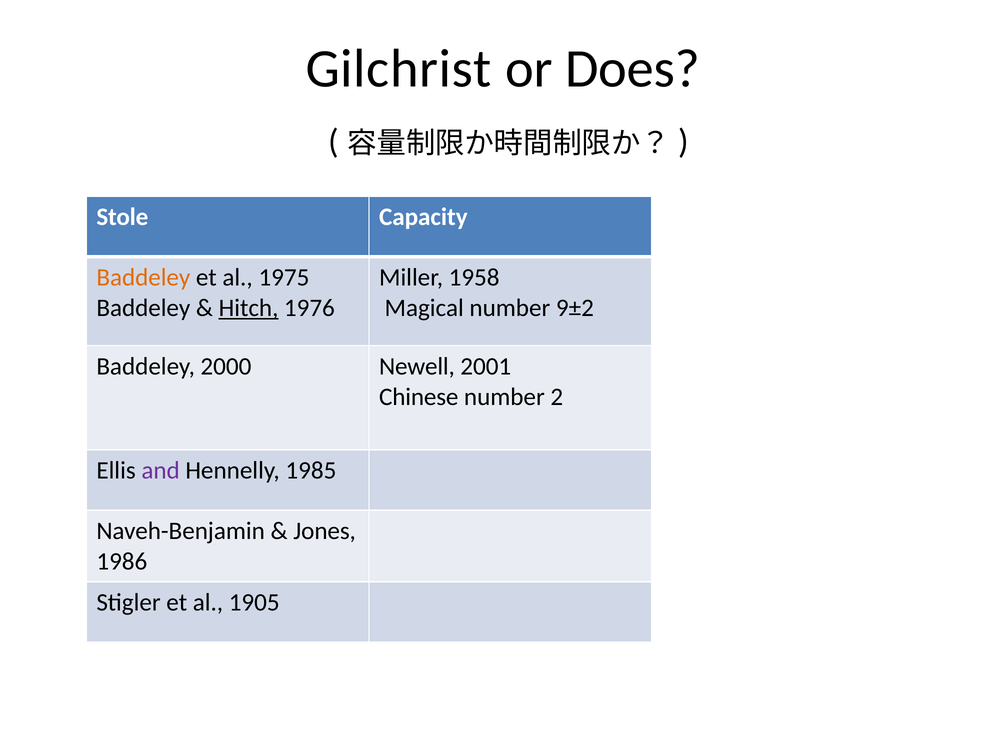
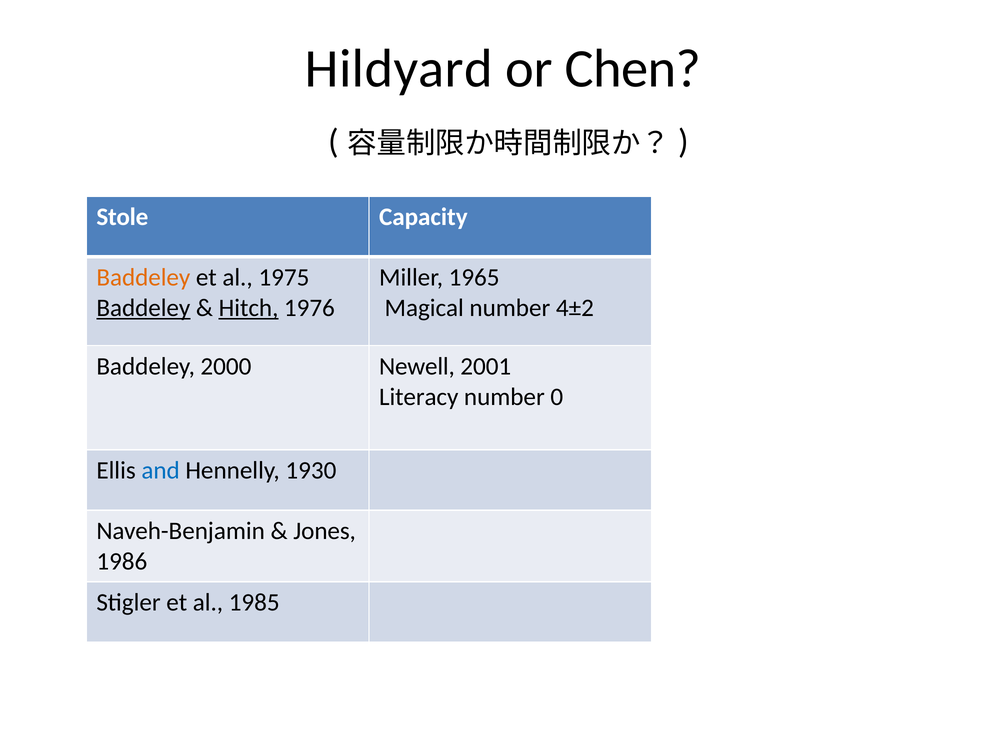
Gilchrist: Gilchrist -> Hildyard
Does: Does -> Chen
1958: 1958 -> 1965
Baddeley at (143, 308) underline: none -> present
9±2: 9±2 -> 4±2
Chinese: Chinese -> Literacy
2: 2 -> 0
and colour: purple -> blue
1985: 1985 -> 1930
1905: 1905 -> 1985
